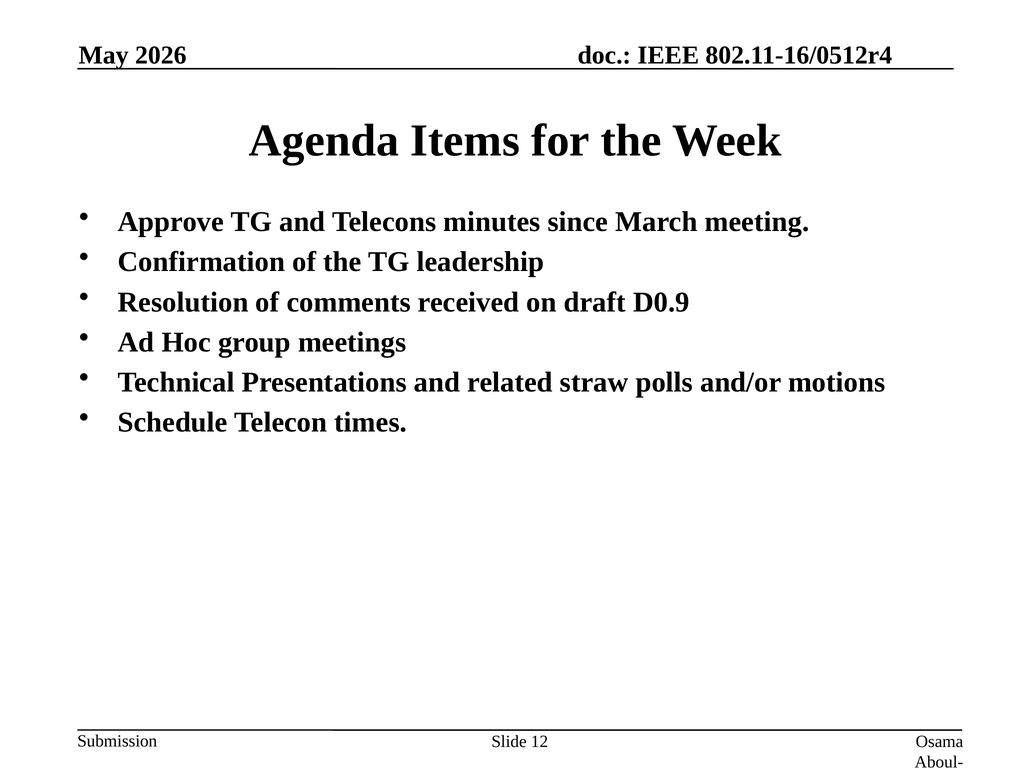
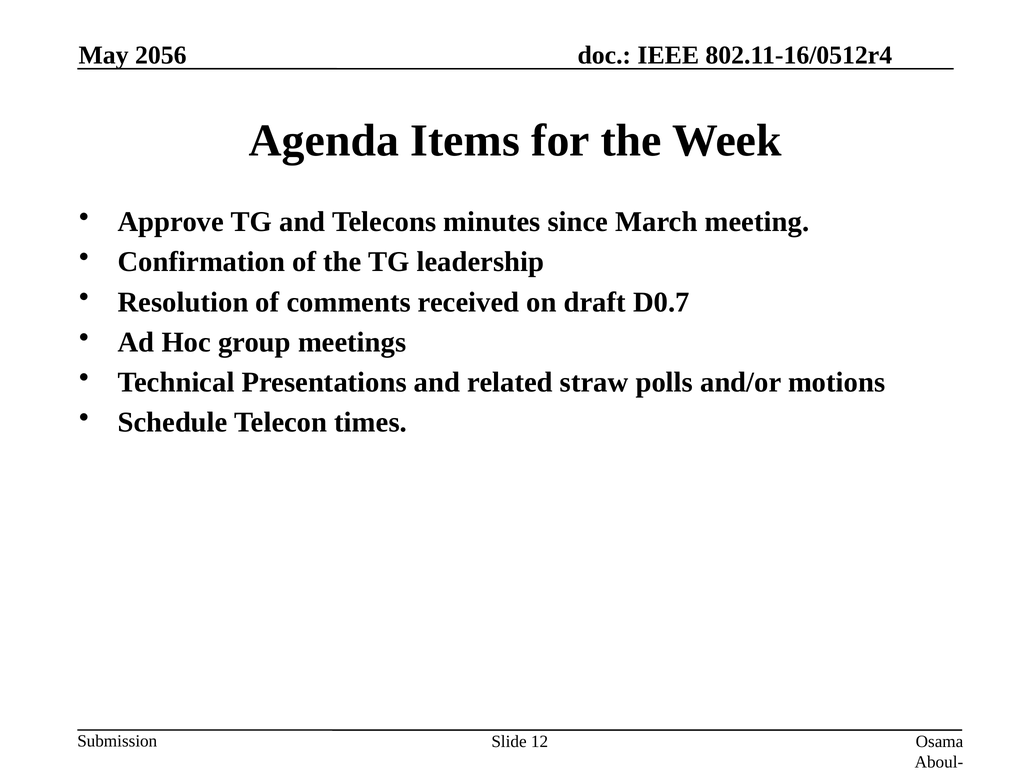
2026: 2026 -> 2056
D0.9: D0.9 -> D0.7
